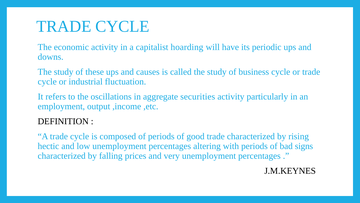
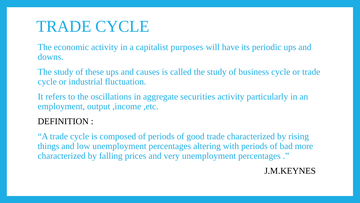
hoarding: hoarding -> purposes
hectic: hectic -> things
signs: signs -> more
